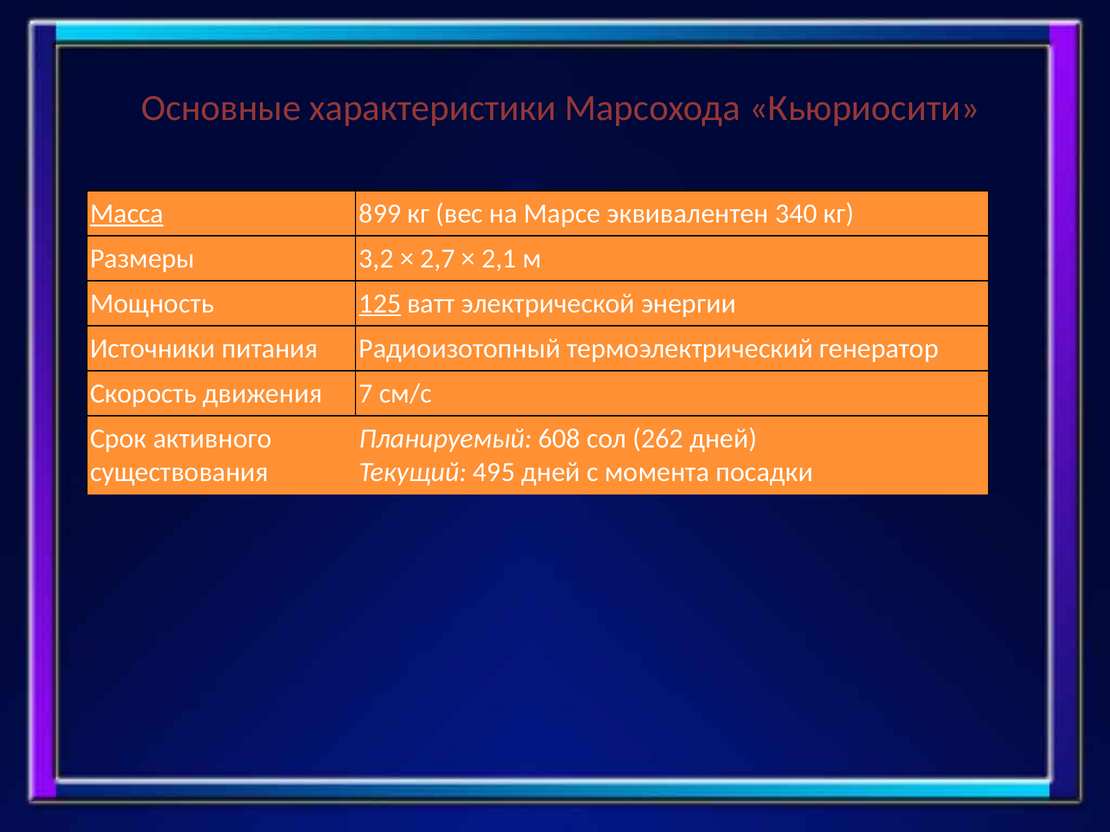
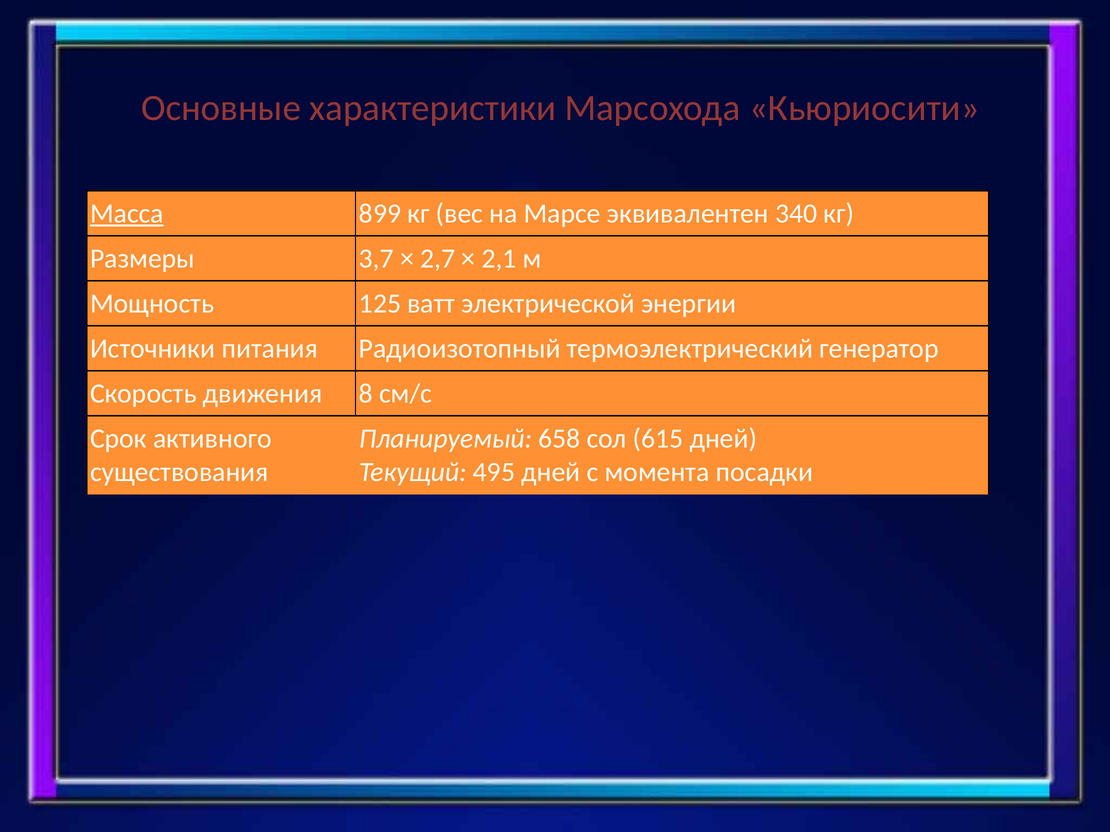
3,2: 3,2 -> 3,7
125 underline: present -> none
7: 7 -> 8
608: 608 -> 658
262: 262 -> 615
